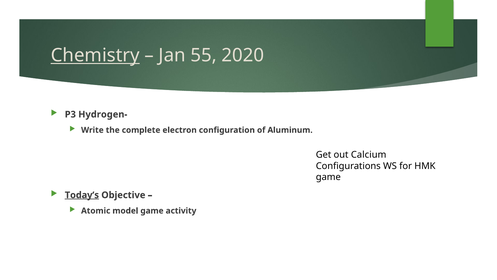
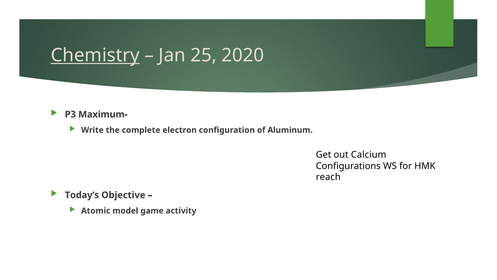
55: 55 -> 25
Hydrogen-: Hydrogen- -> Maximum-
game at (328, 177): game -> reach
Today’s underline: present -> none
